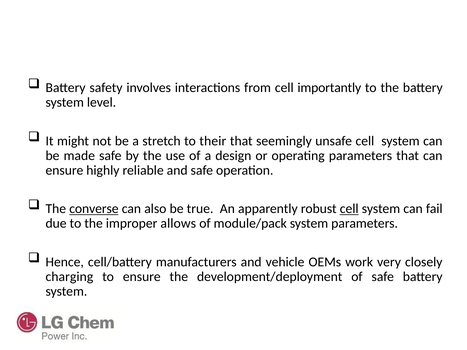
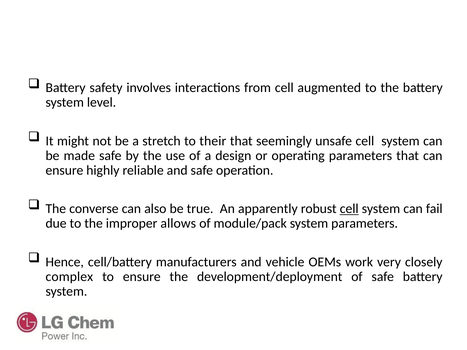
importantly: importantly -> augmented
converse underline: present -> none
charging: charging -> complex
